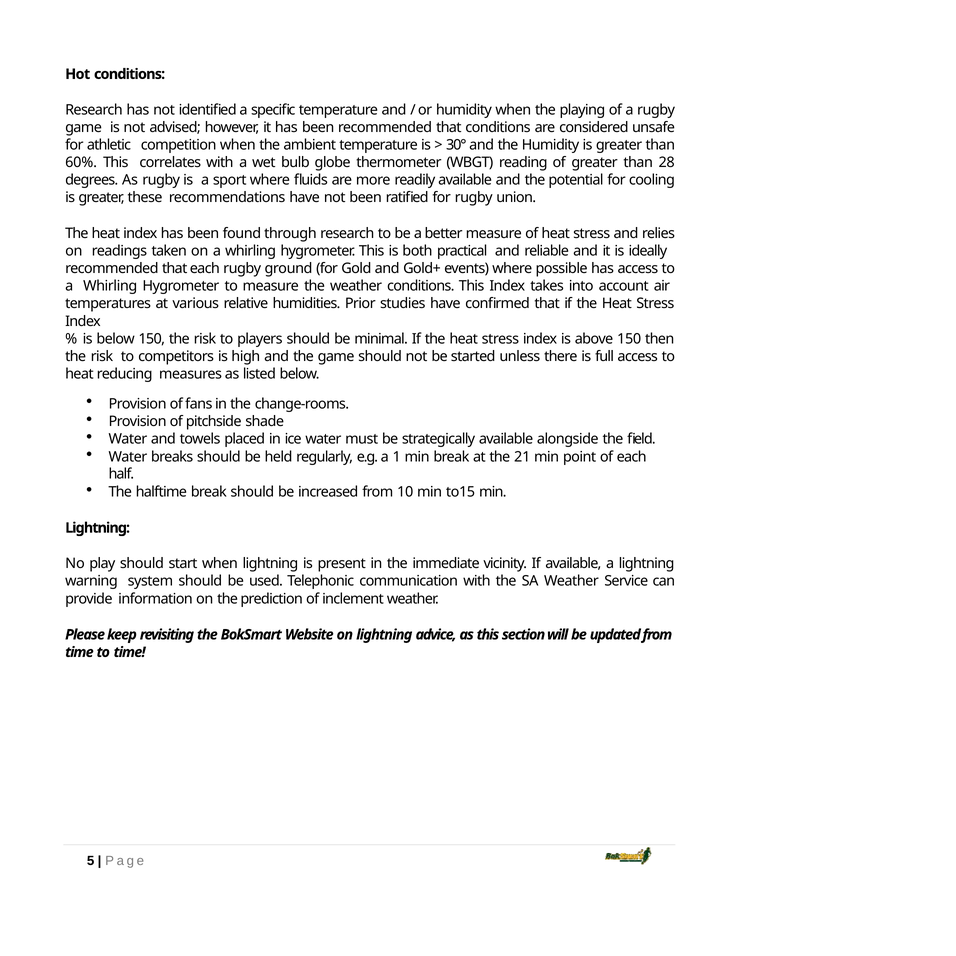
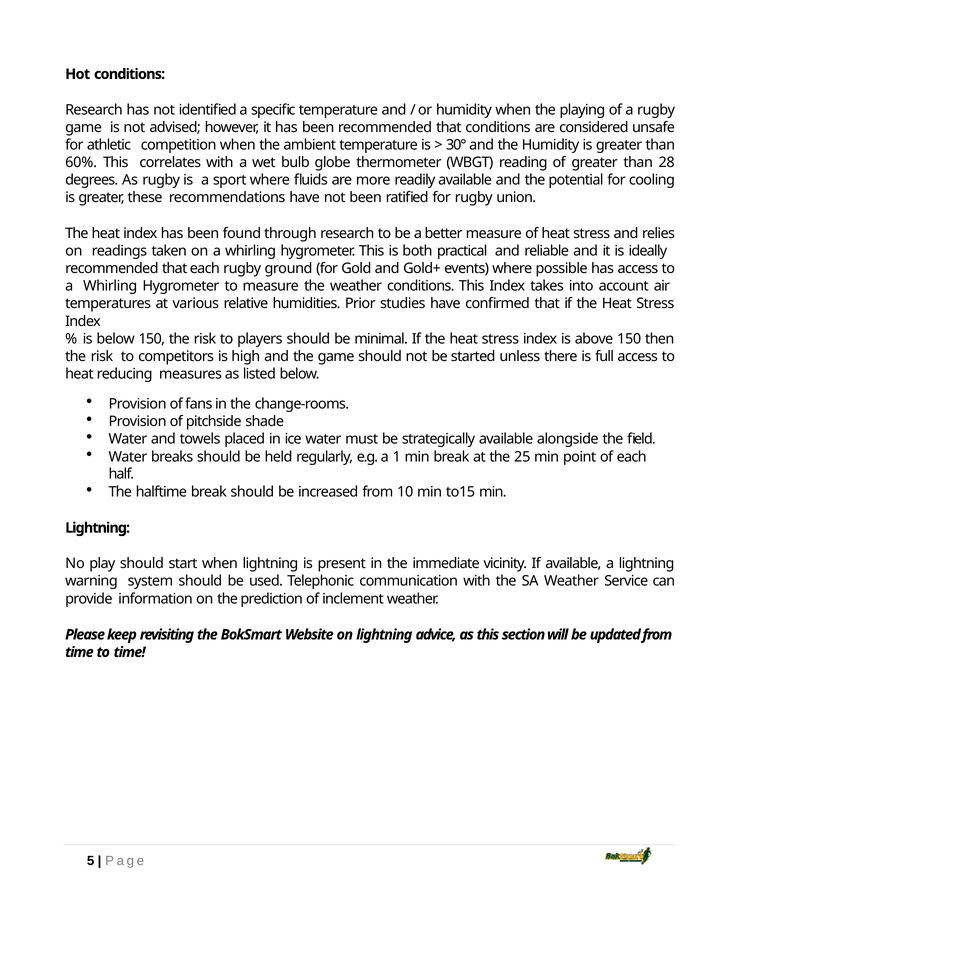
21: 21 -> 25
